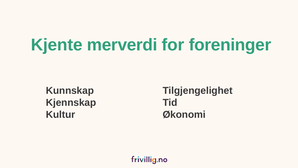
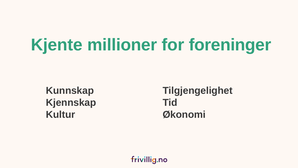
merverdi: merverdi -> millioner
